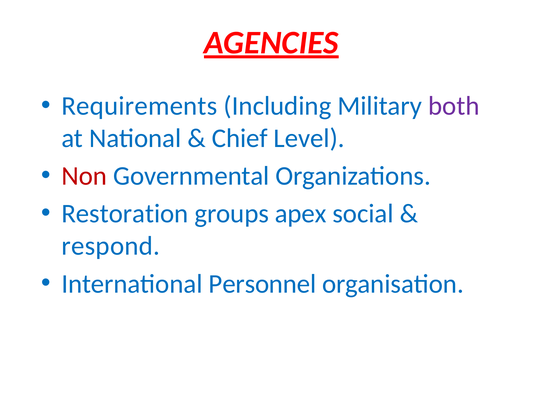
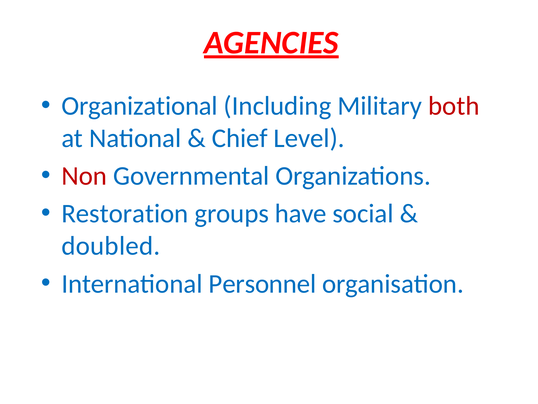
Requirements: Requirements -> Organizational
both colour: purple -> red
apex: apex -> have
respond: respond -> doubled
